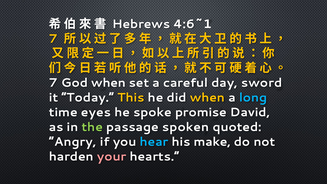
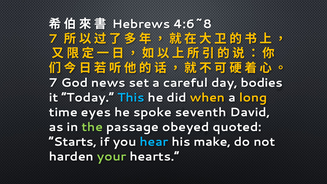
4:6~1: 4:6~1 -> 4:6~8
God when: when -> news
sword: sword -> bodies
This colour: yellow -> light blue
long colour: light blue -> yellow
promise: promise -> seventh
spoken: spoken -> obeyed
Angry: Angry -> Starts
your colour: pink -> light green
